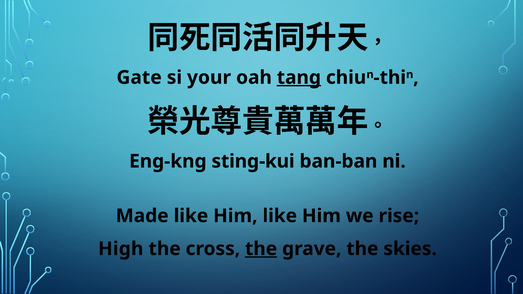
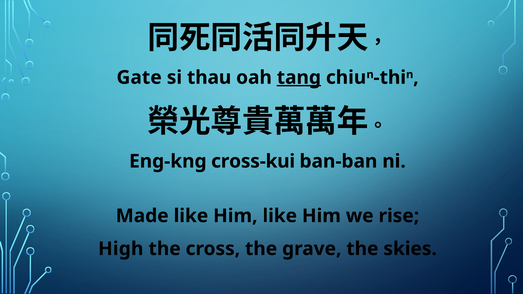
your: your -> thau
sting-kui: sting-kui -> cross-kui
the at (261, 249) underline: present -> none
